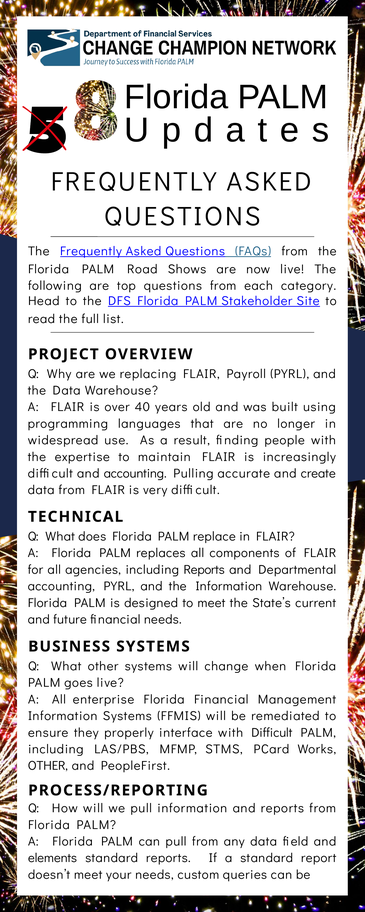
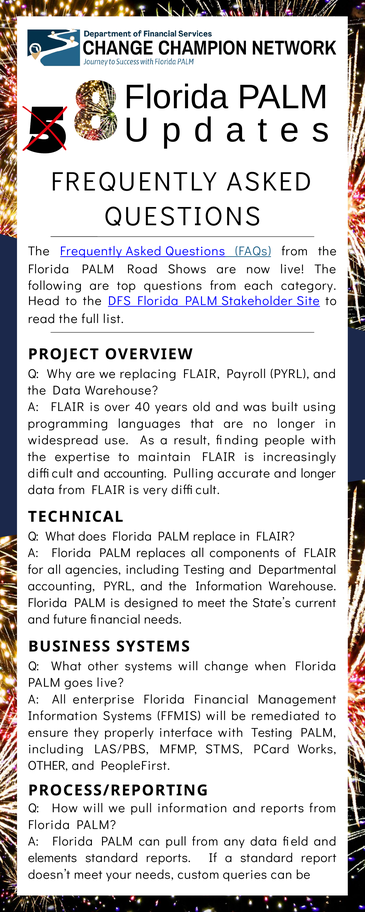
and create: create -> longer
including Reports: Reports -> Testing
with Difficult: Difficult -> Testing
